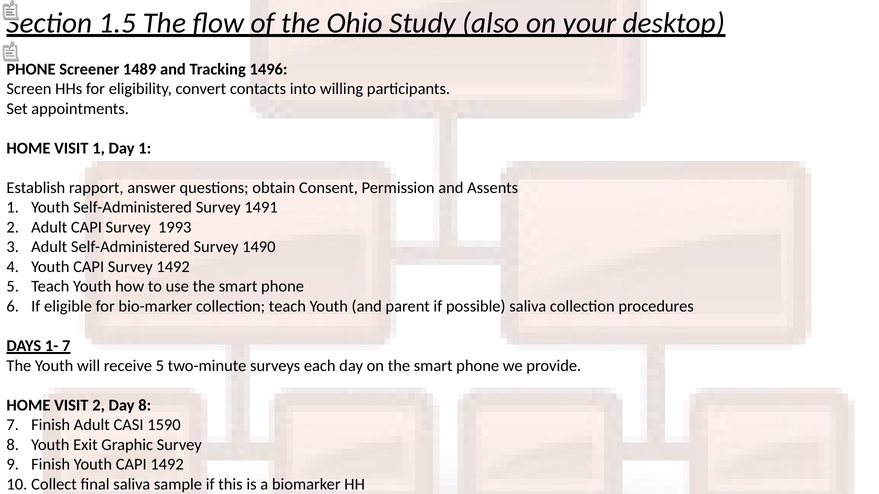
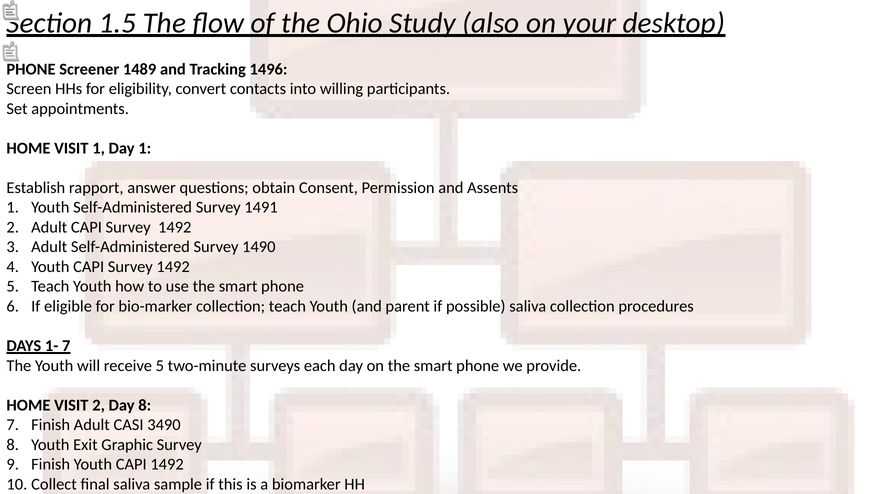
Adult CAPI Survey 1993: 1993 -> 1492
1590: 1590 -> 3490
